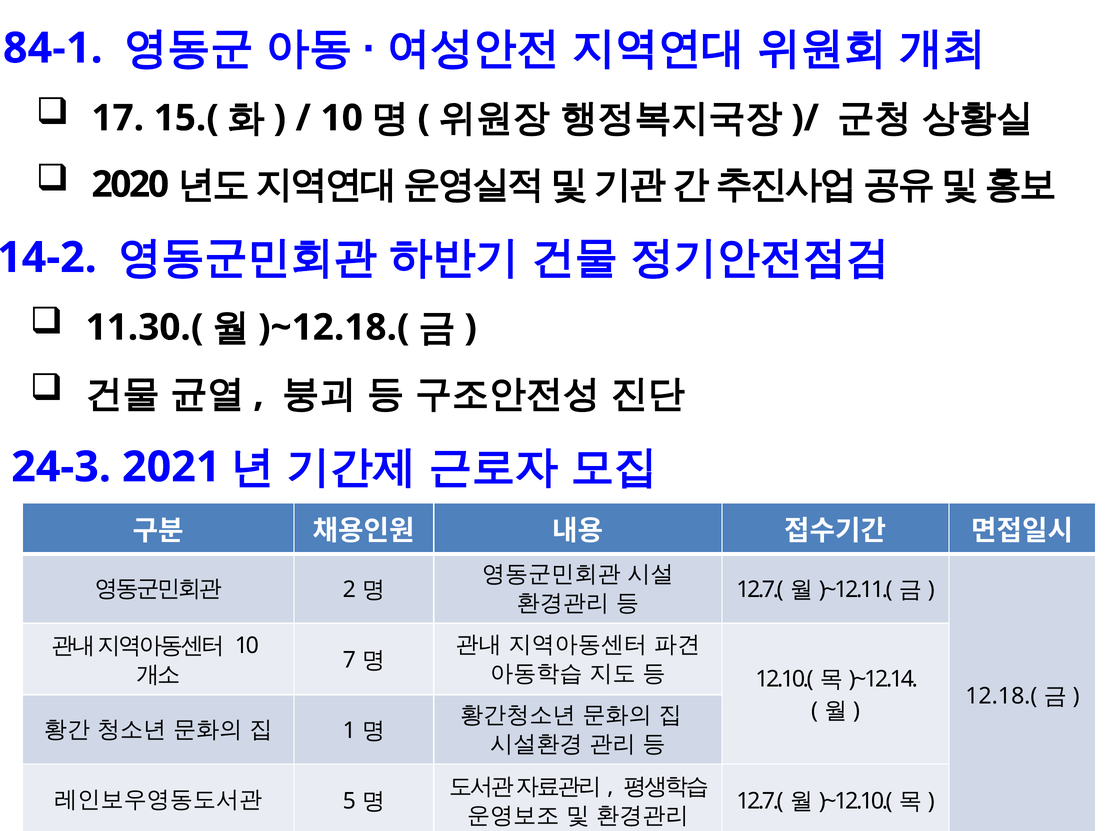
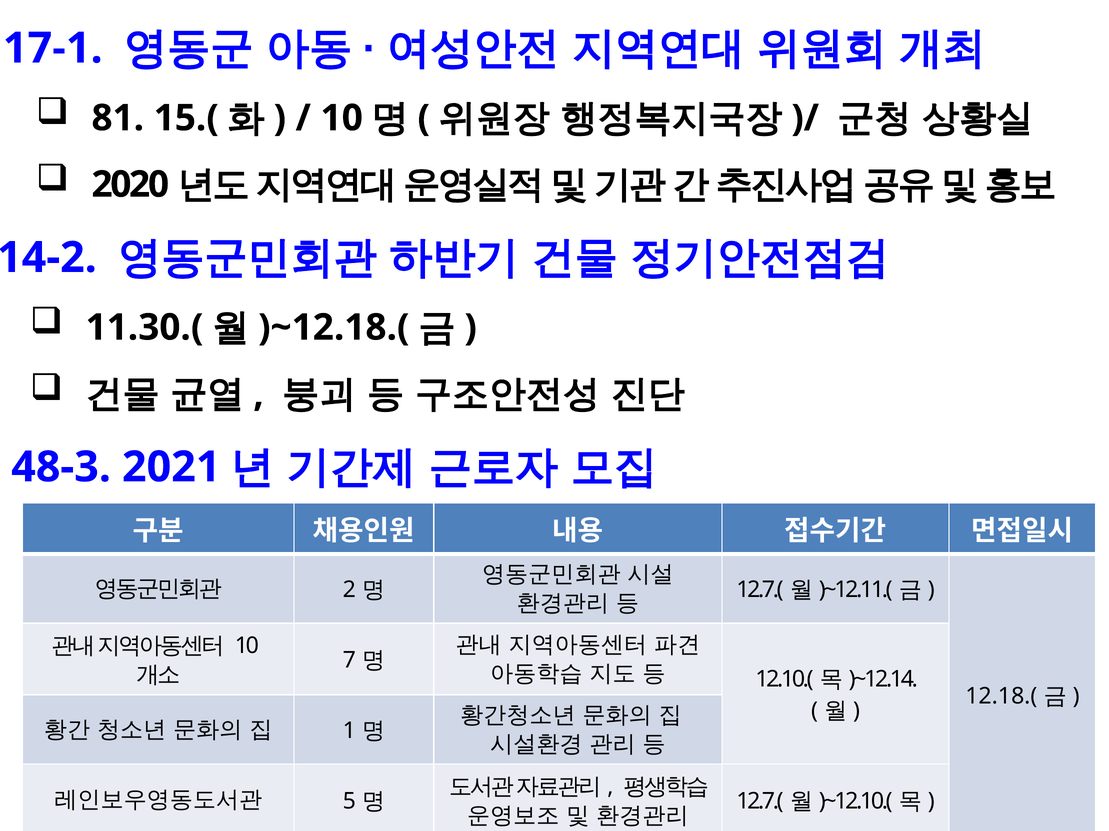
84-1: 84-1 -> 17-1
17: 17 -> 81
24-3: 24-3 -> 48-3
